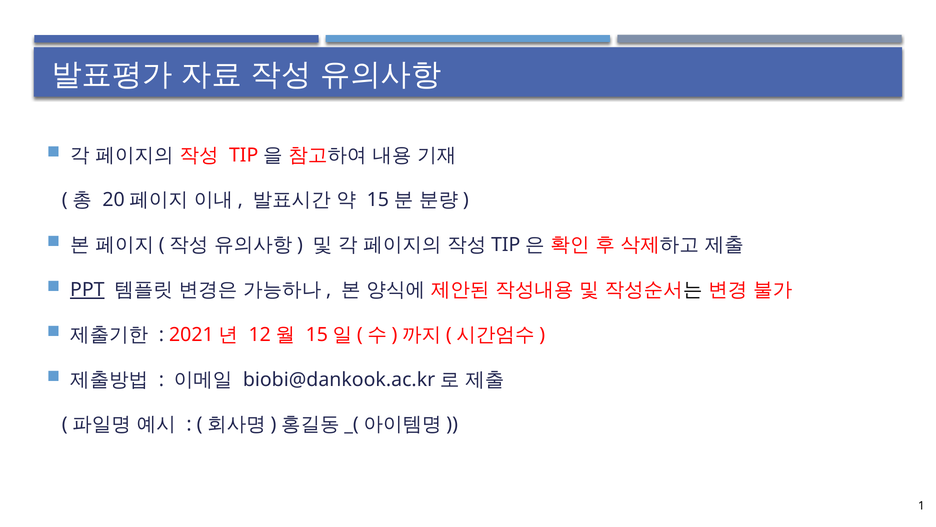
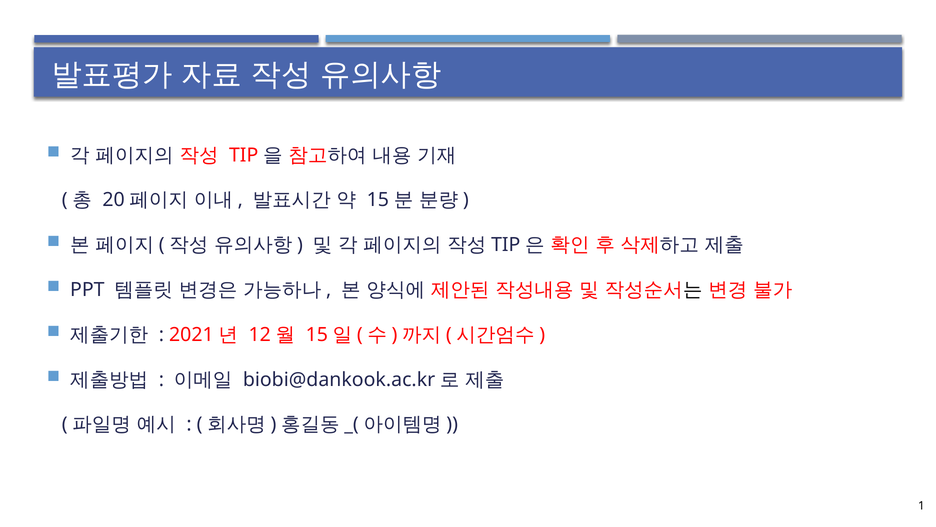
PPT underline: present -> none
